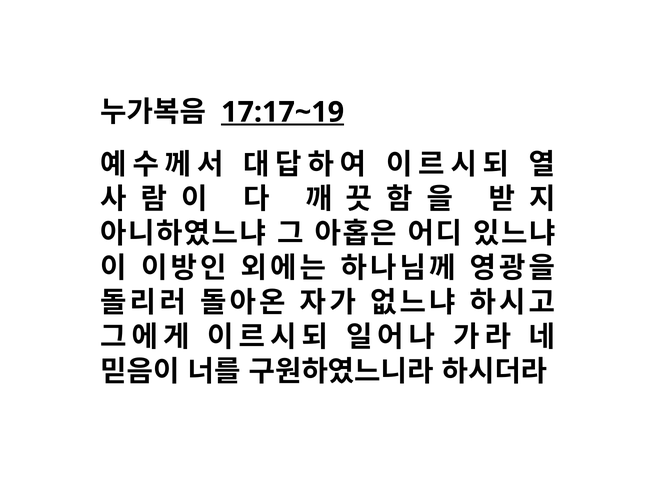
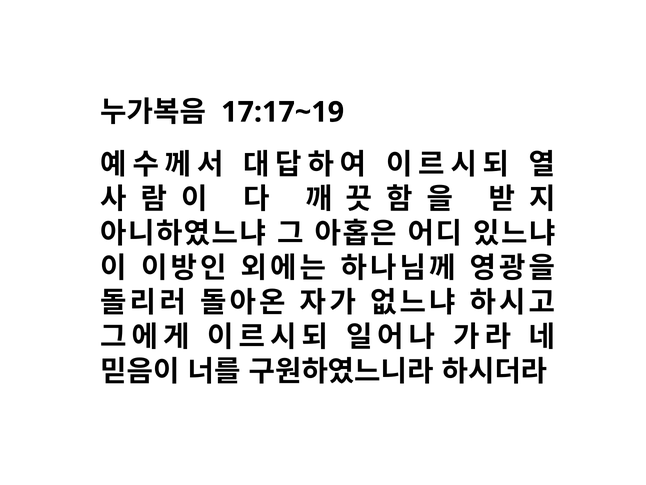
17:17~19 underline: present -> none
